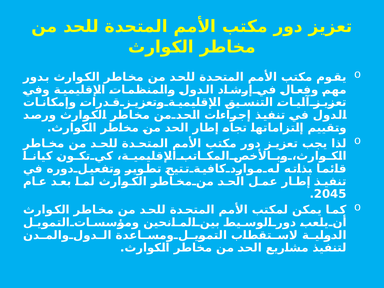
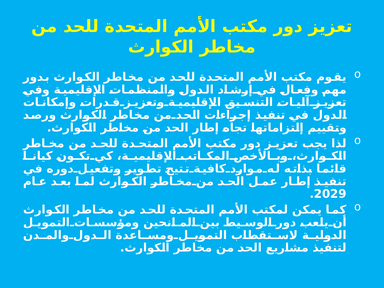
2045: 2045 -> 2029
